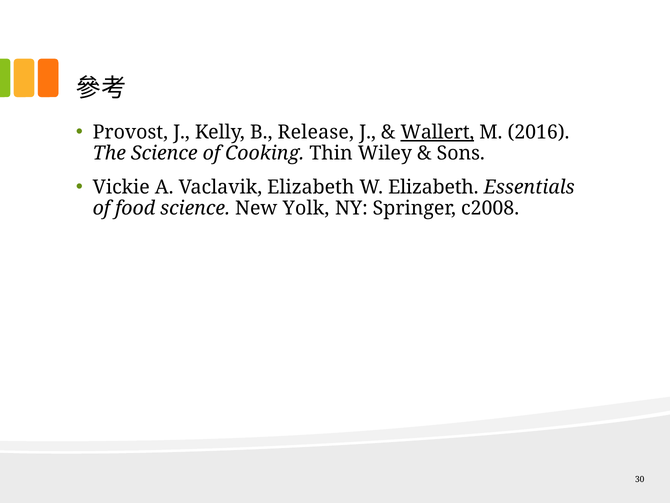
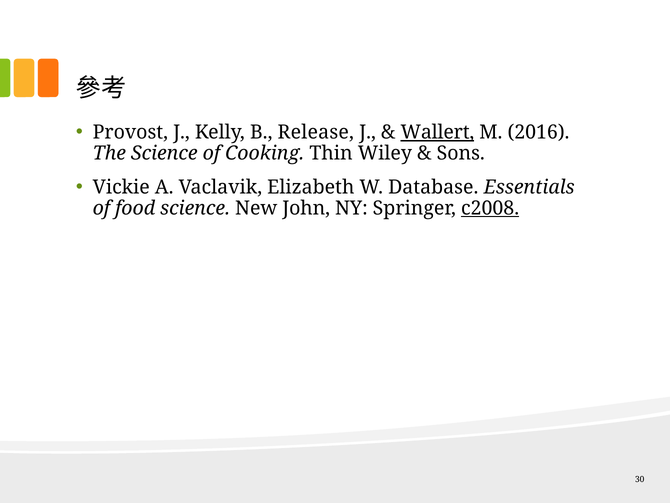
W Elizabeth: Elizabeth -> Database
Yolk: Yolk -> John
c2008 underline: none -> present
